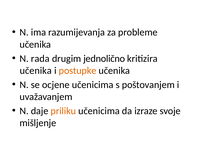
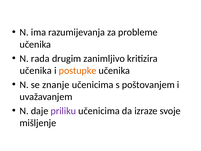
jednolično: jednolično -> zanimljivo
ocjene: ocjene -> znanje
priliku colour: orange -> purple
